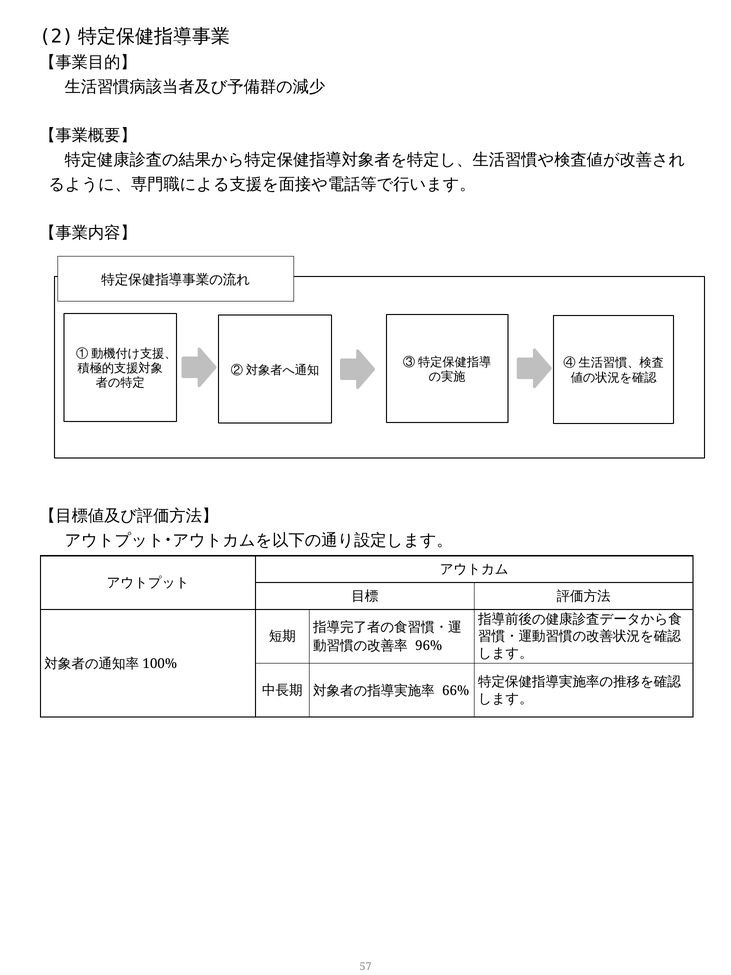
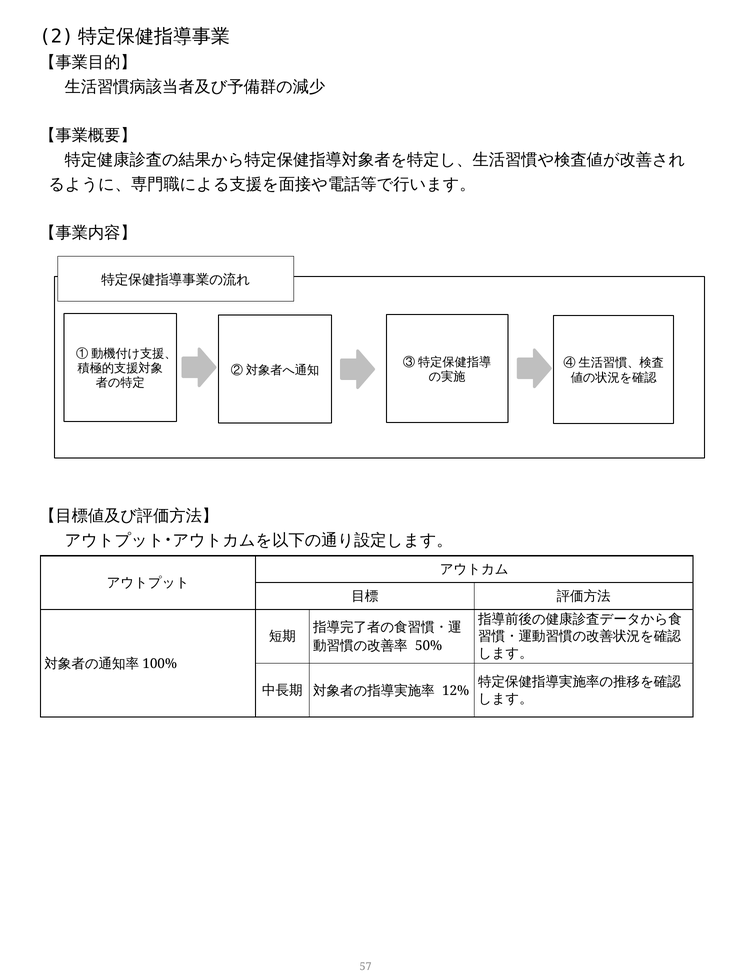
96%: 96% -> 50%
66%: 66% -> 12%
